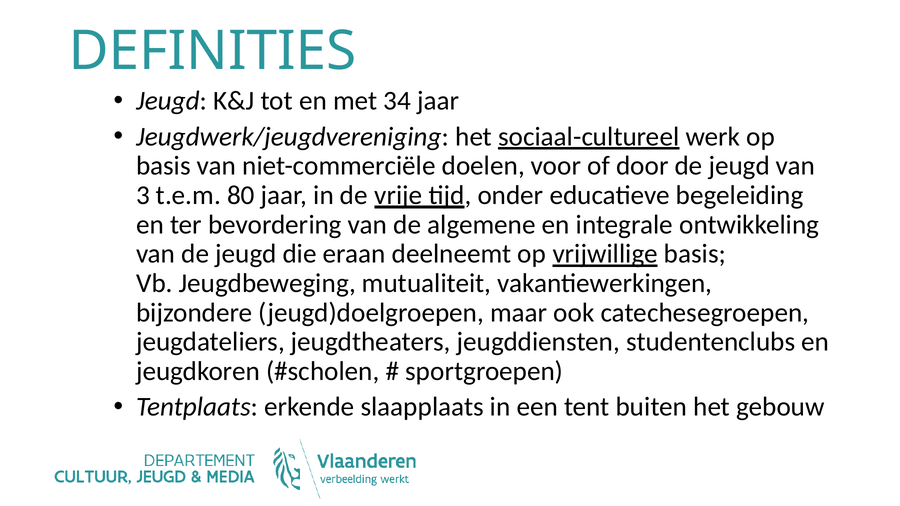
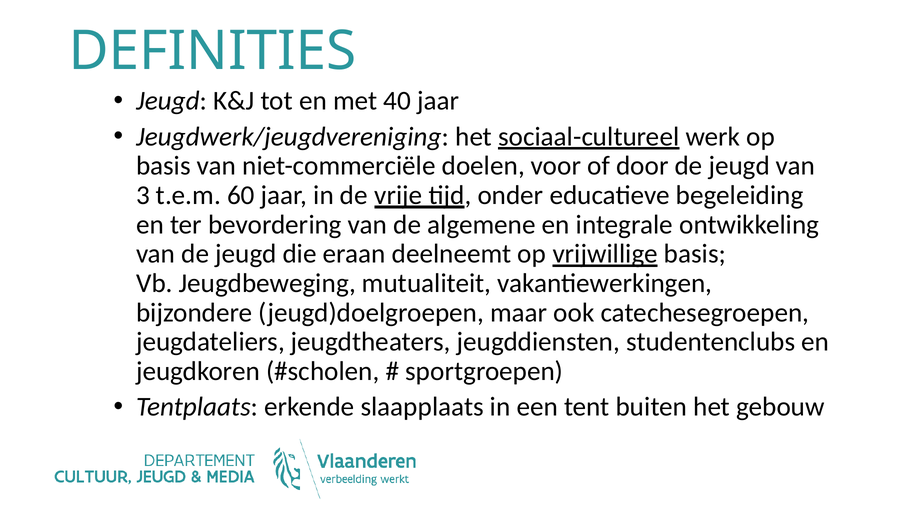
34: 34 -> 40
80: 80 -> 60
